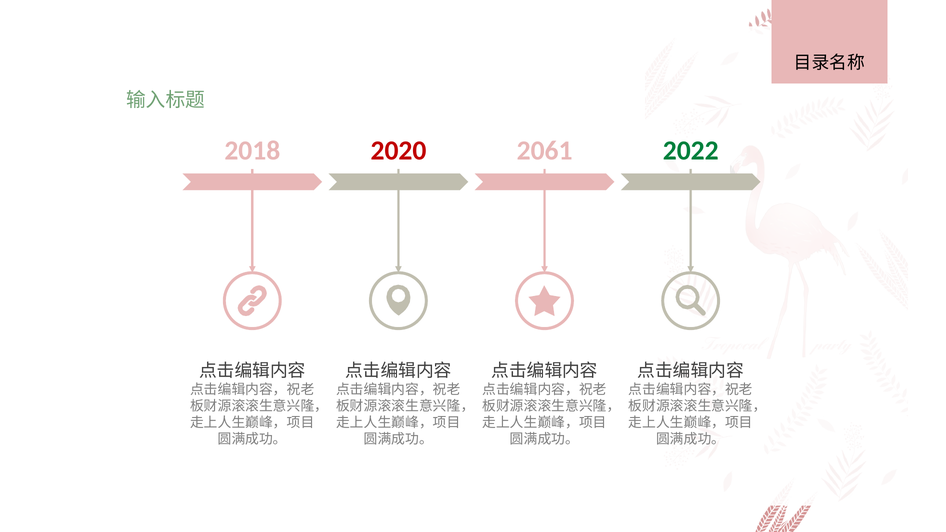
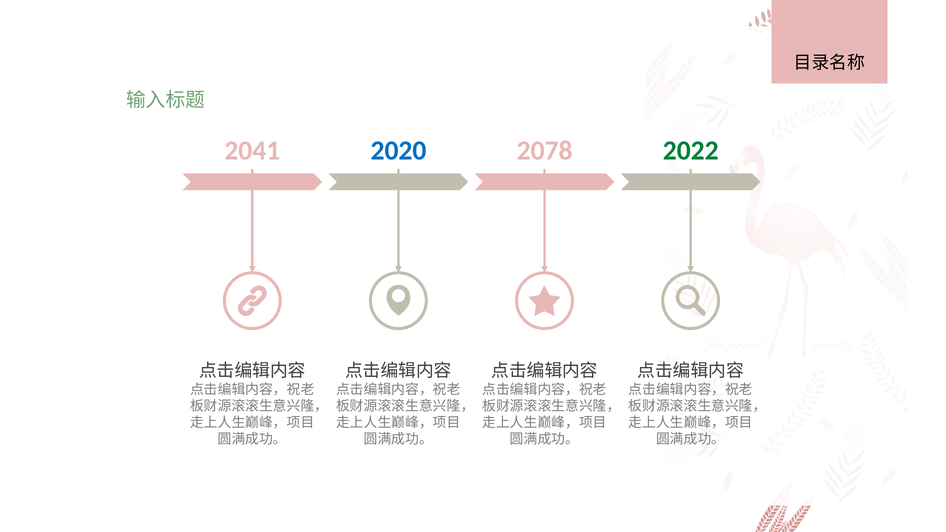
2018: 2018 -> 2041
2020 colour: red -> blue
2061: 2061 -> 2078
